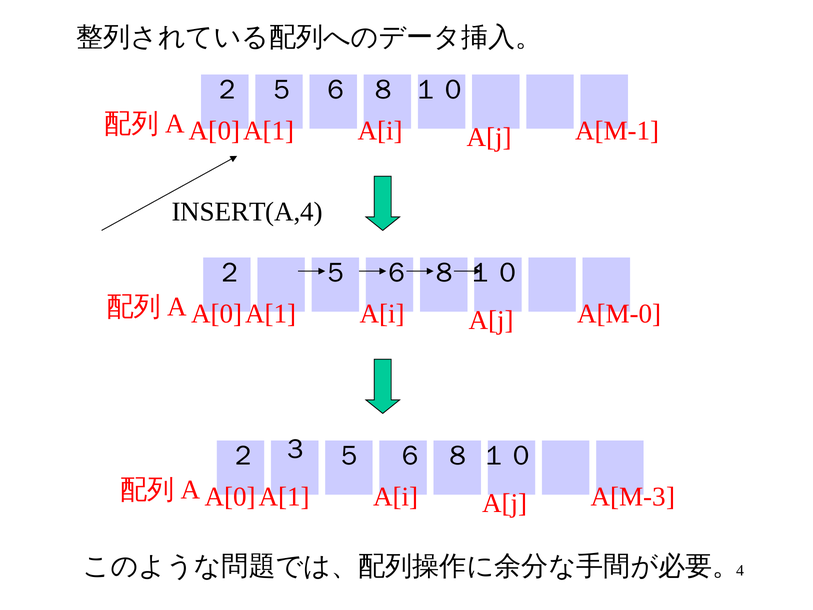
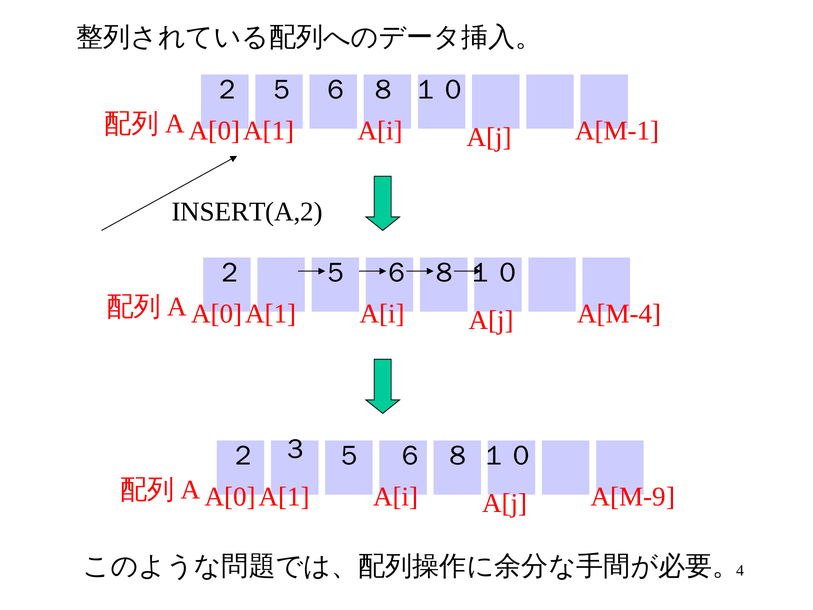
INSERT(A,4: INSERT(A,4 -> INSERT(A,2
A[M-0: A[M-0 -> A[M-4
A[M-3: A[M-3 -> A[M-9
